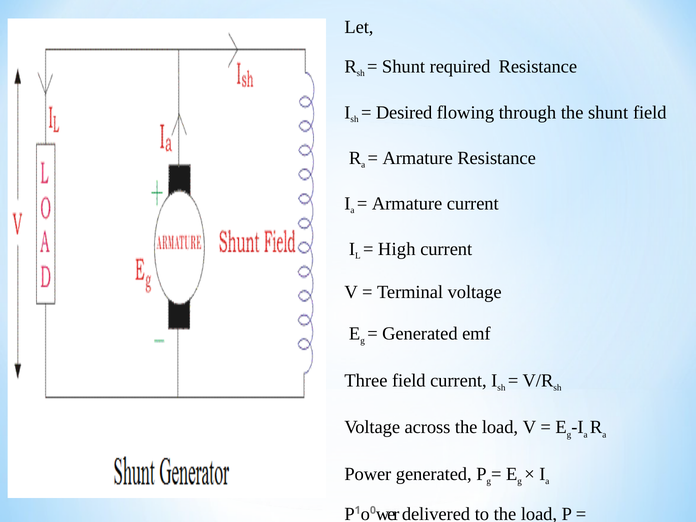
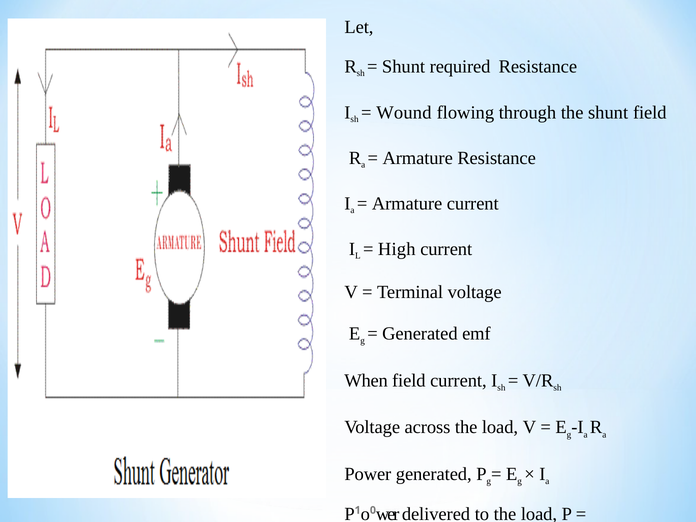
Desired: Desired -> Wound
Three: Three -> When
